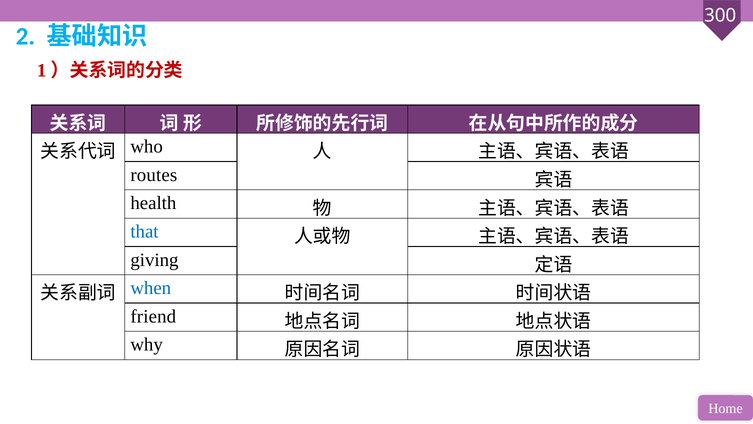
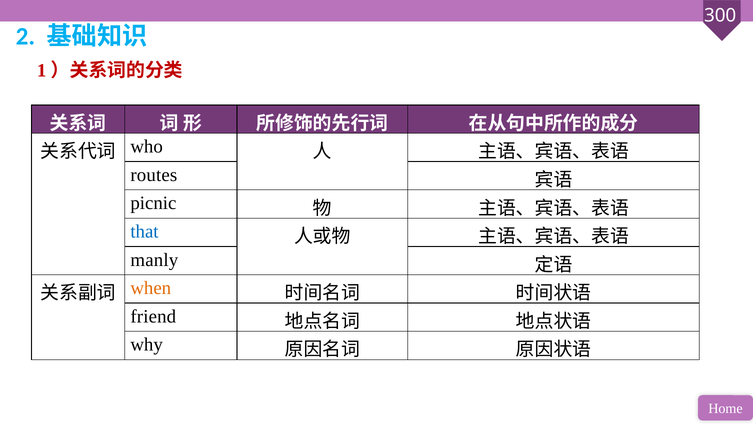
health: health -> picnic
giving: giving -> manly
when colour: blue -> orange
